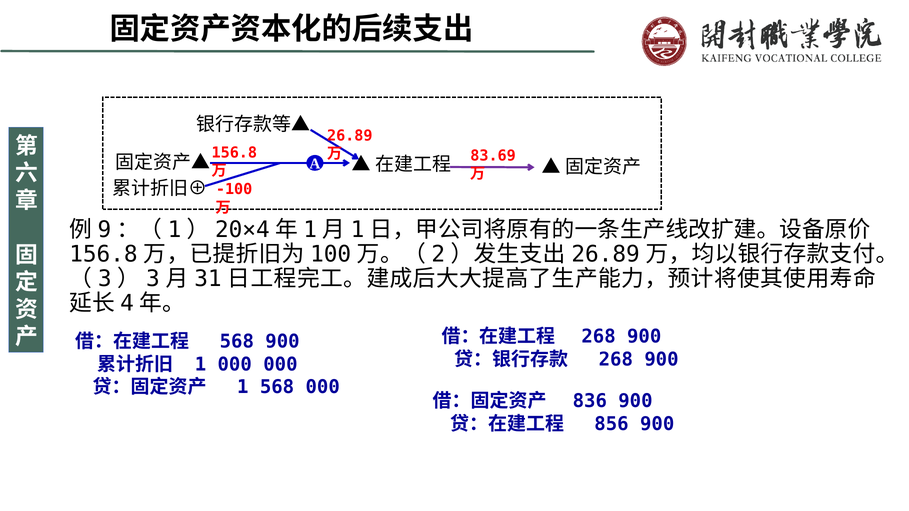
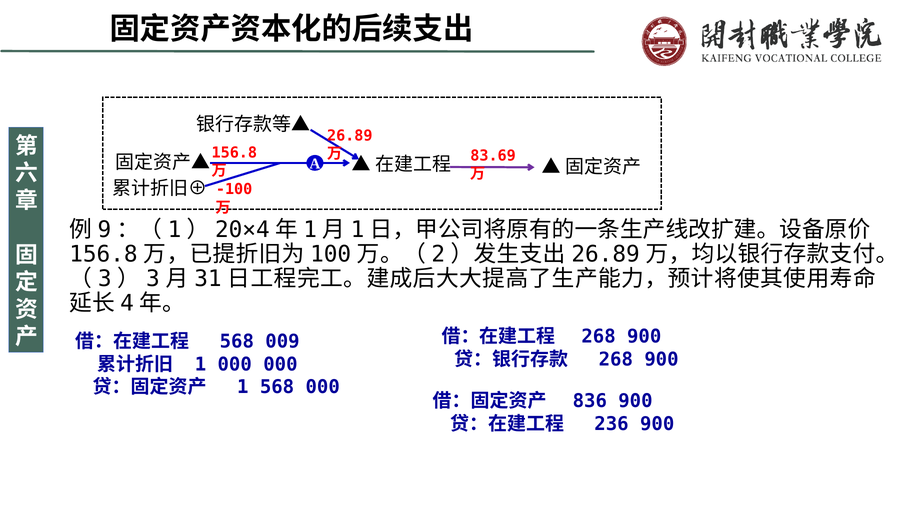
568 900: 900 -> 009
856: 856 -> 236
